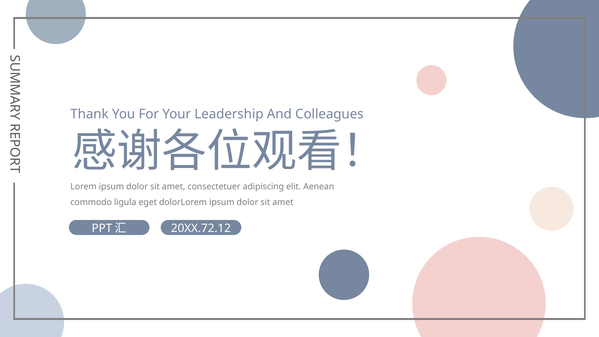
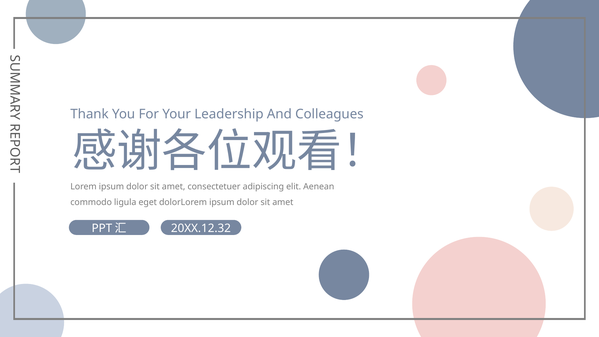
20XX.72.12: 20XX.72.12 -> 20XX.12.32
